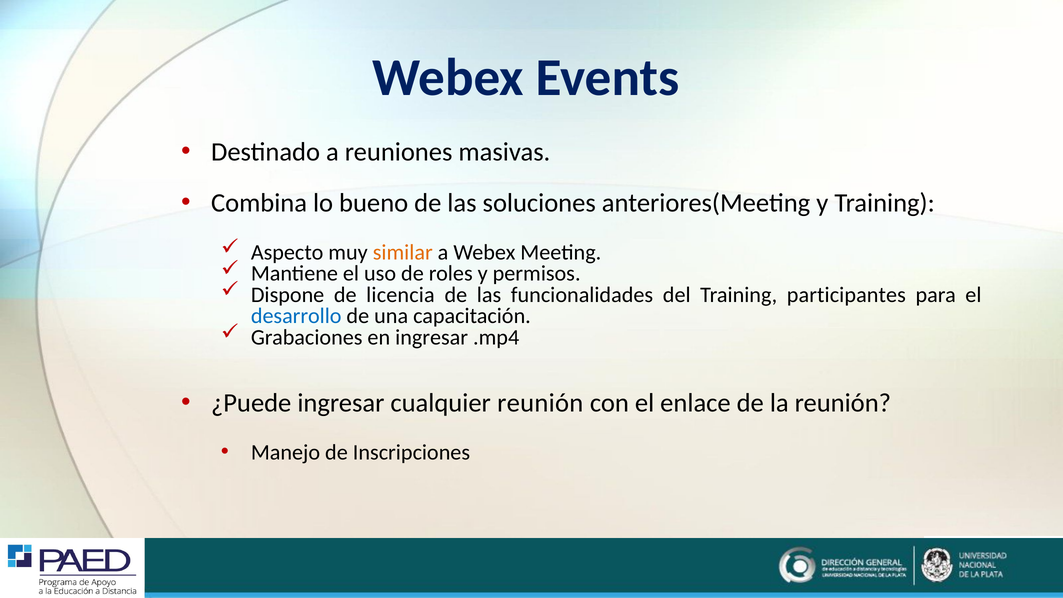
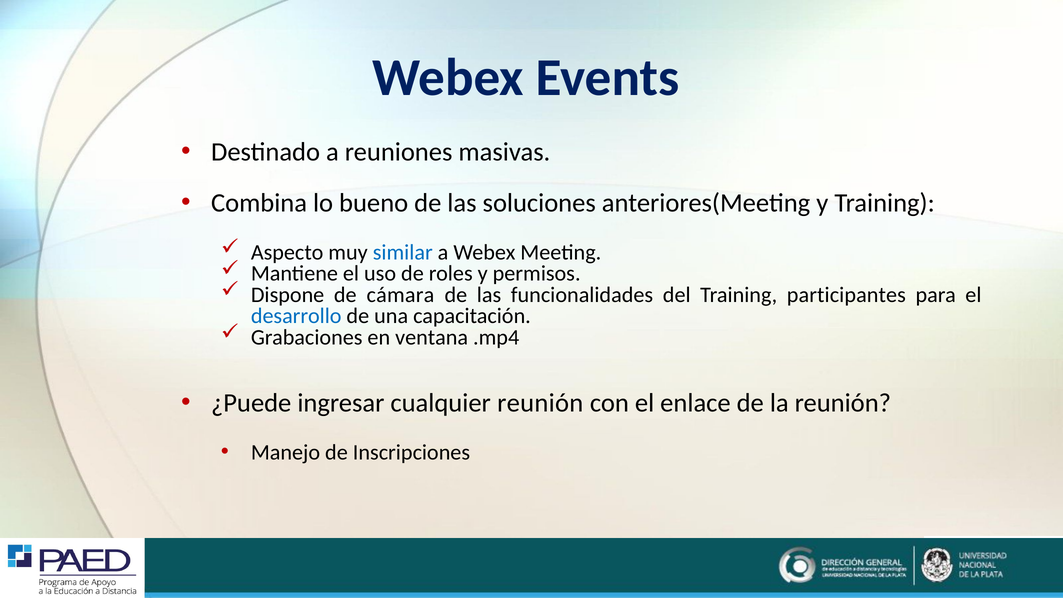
similar colour: orange -> blue
licencia: licencia -> cámara
en ingresar: ingresar -> ventana
